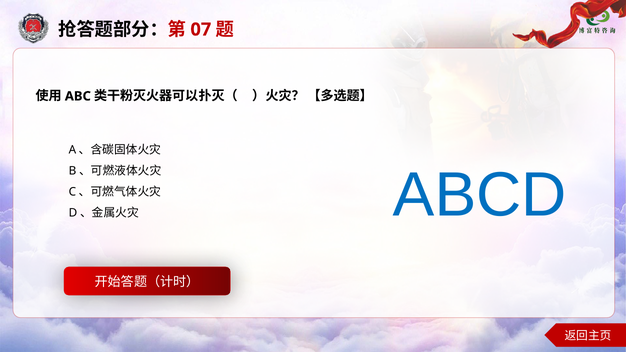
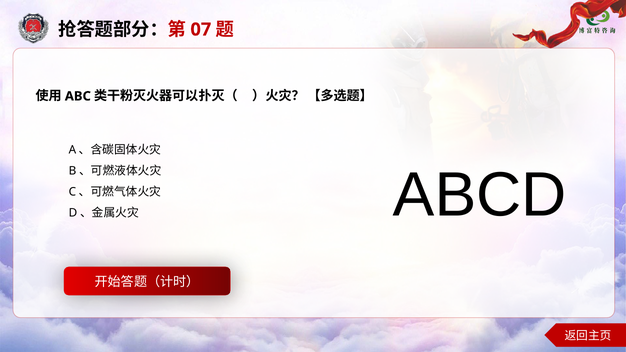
ABCD colour: blue -> black
